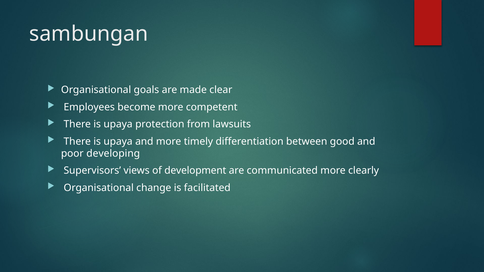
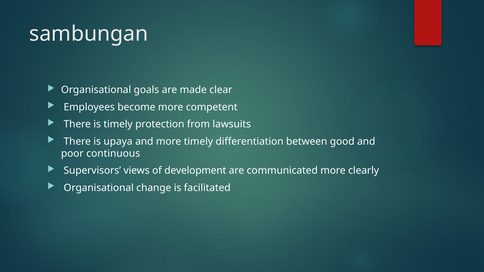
upaya at (118, 124): upaya -> timely
developing: developing -> continuous
